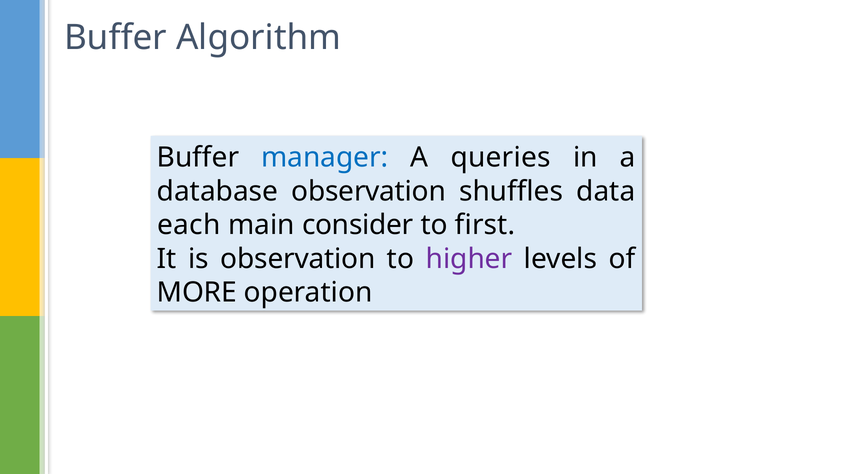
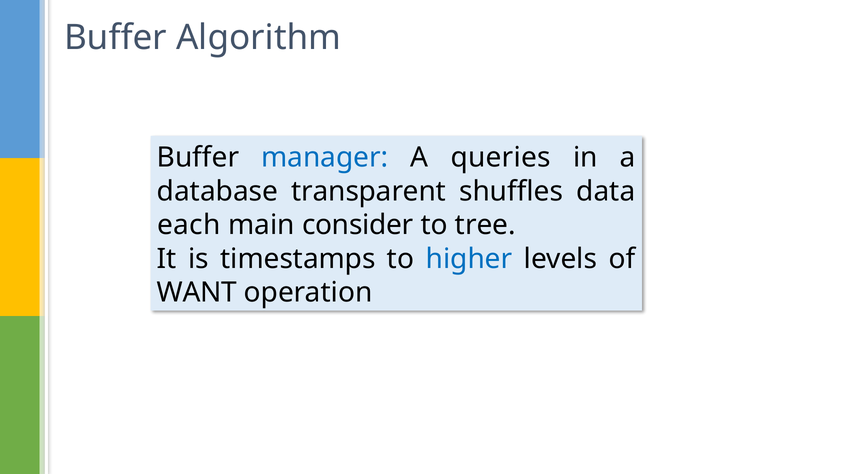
database observation: observation -> transparent
first: first -> tree
is observation: observation -> timestamps
higher colour: purple -> blue
MORE: MORE -> WANT
